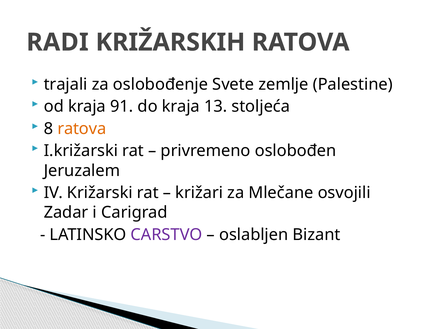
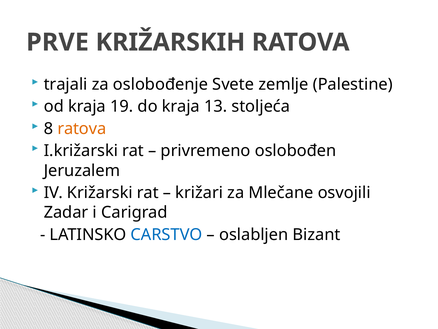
RADI: RADI -> PRVE
91: 91 -> 19
CARSTVO colour: purple -> blue
